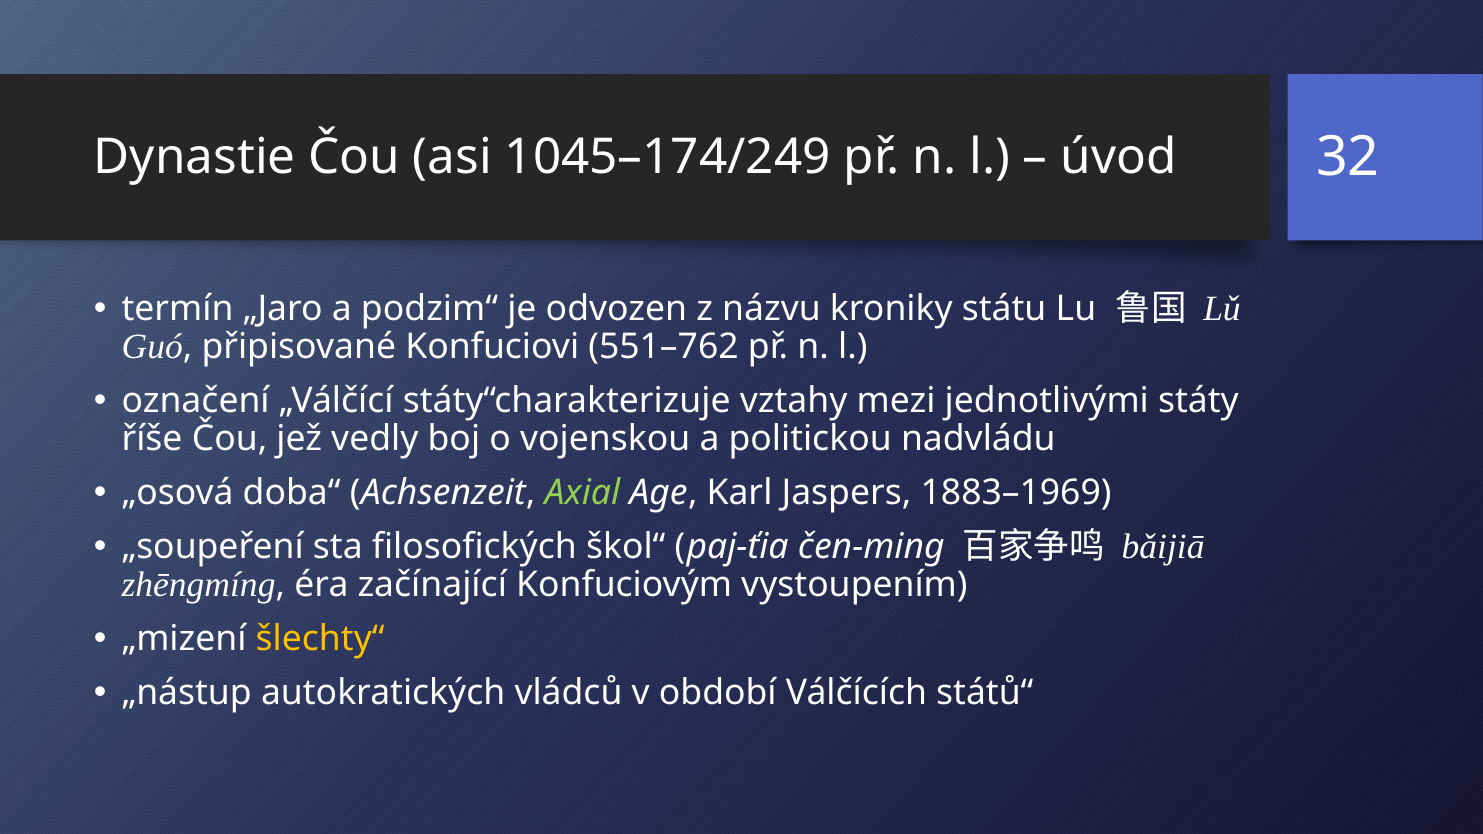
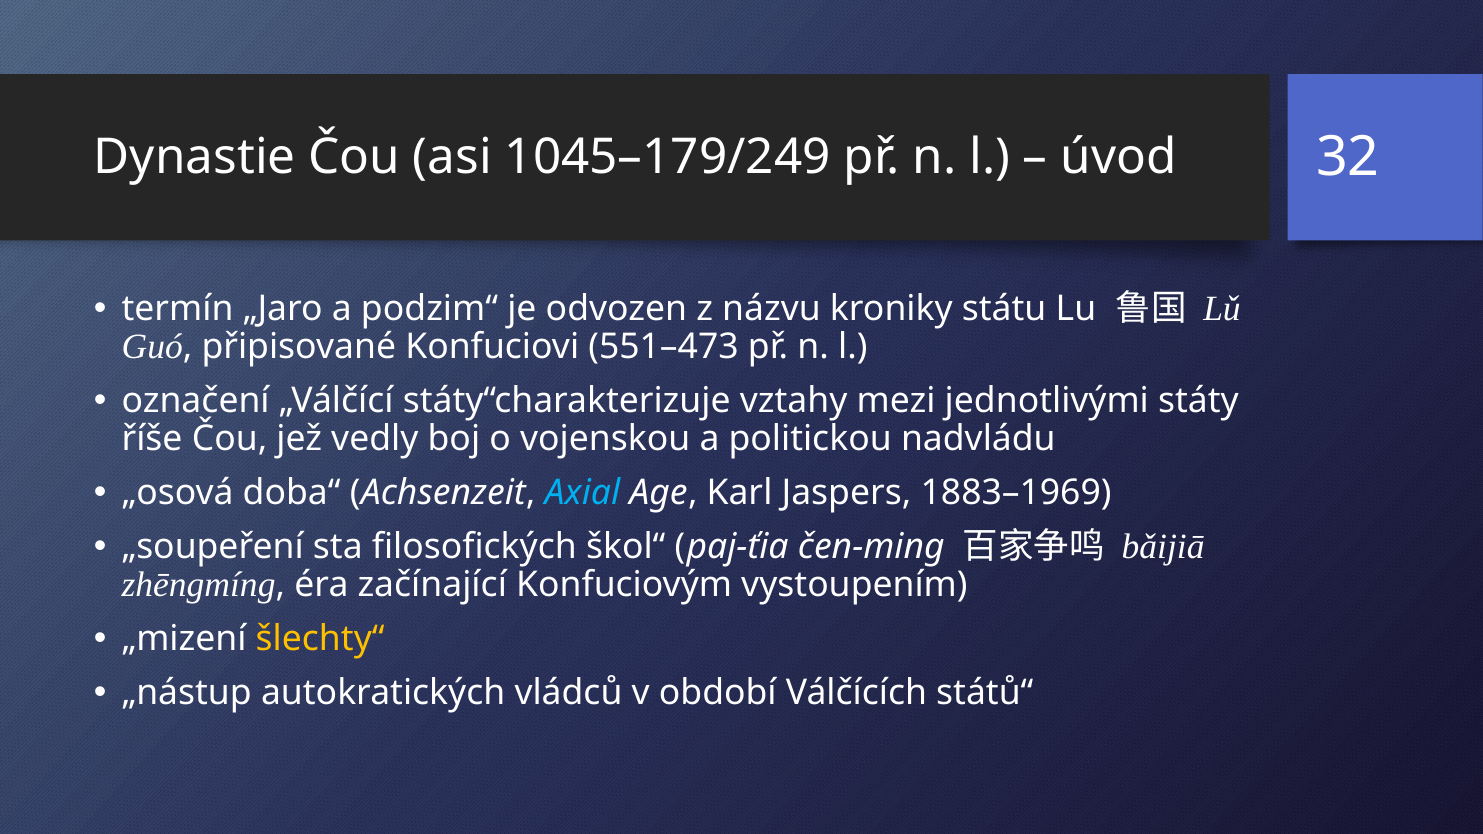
1045–174/249: 1045–174/249 -> 1045–179/249
551–762: 551–762 -> 551–473
Axial colour: light green -> light blue
